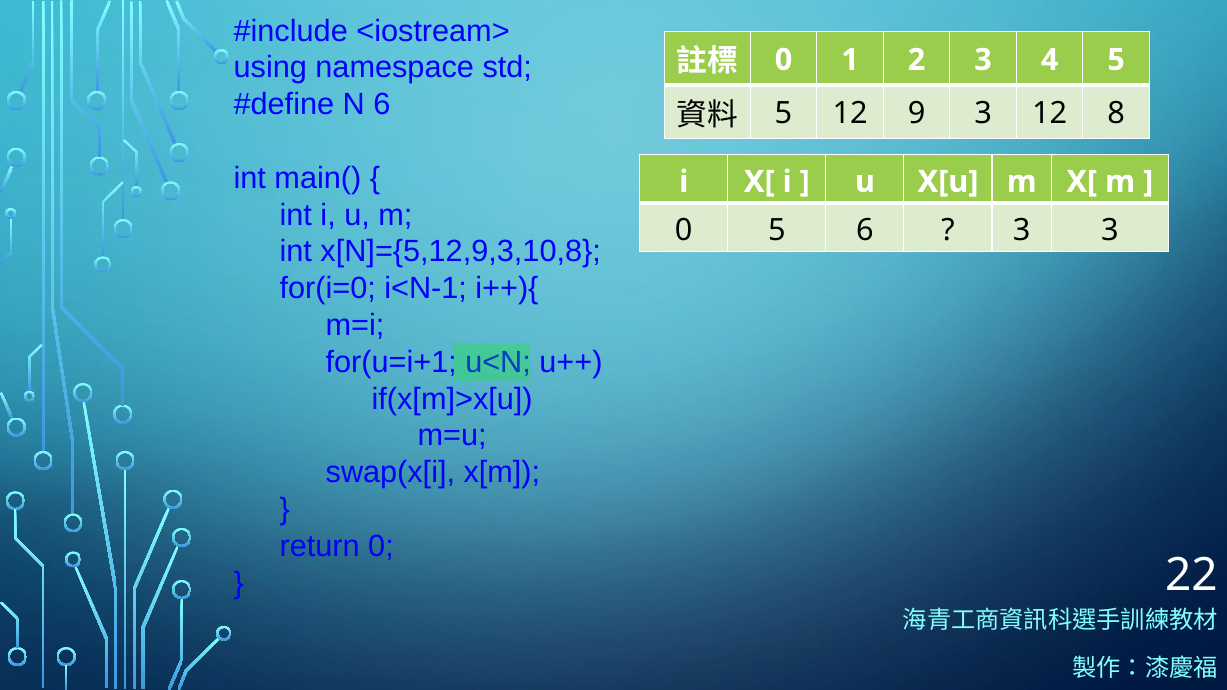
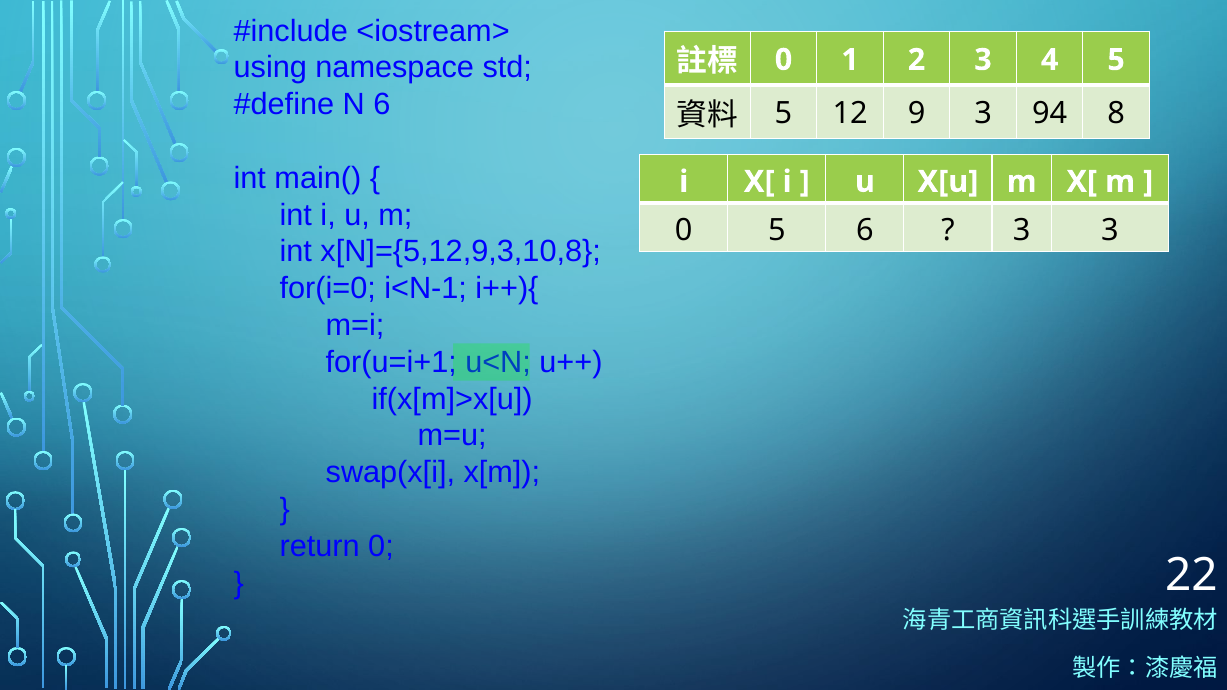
3 12: 12 -> 94
